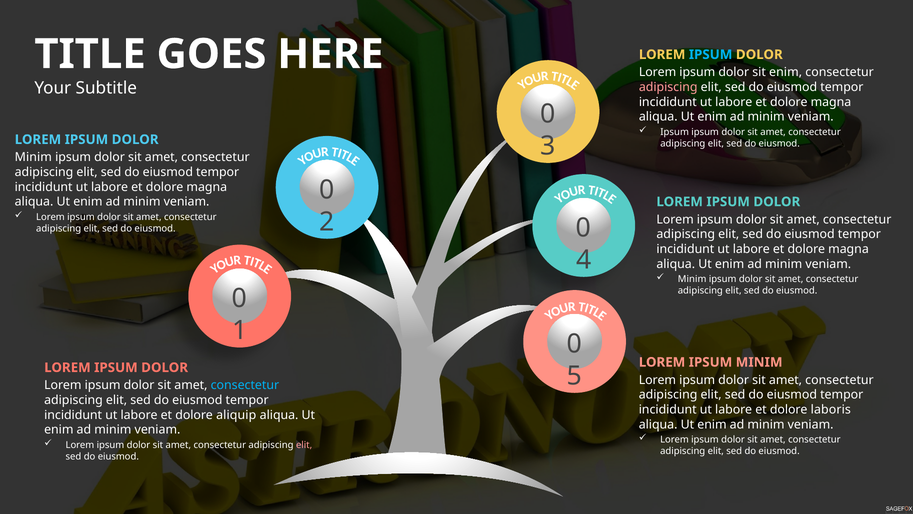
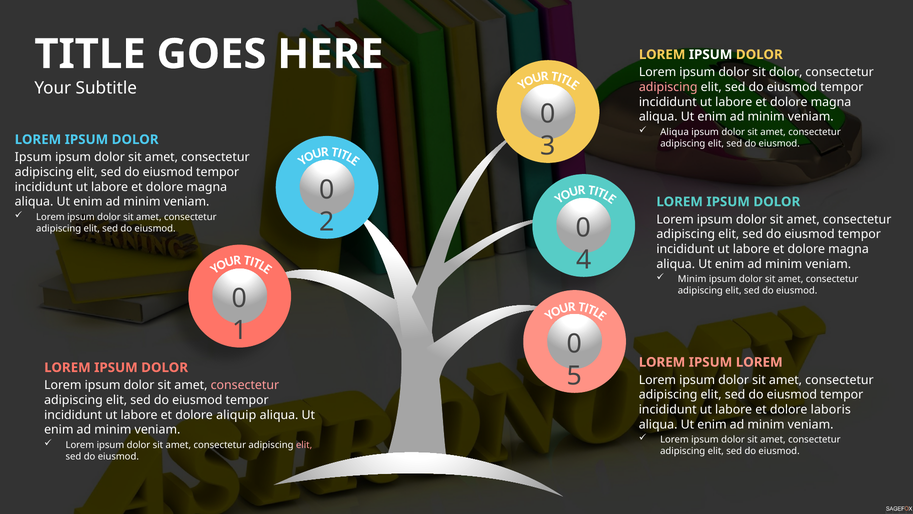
IPSUM at (711, 55) colour: light blue -> white
sit enim: enim -> dolor
Ipsum at (675, 132): Ipsum -> Aliqua
Minim at (33, 157): Minim -> Ipsum
IPSUM MINIM: MINIM -> LOREM
consectetur at (245, 385) colour: light blue -> pink
